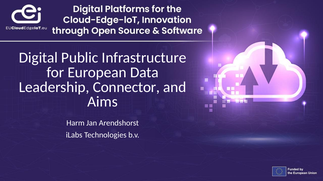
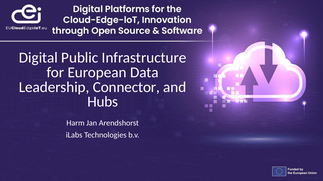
Aims: Aims -> Hubs
